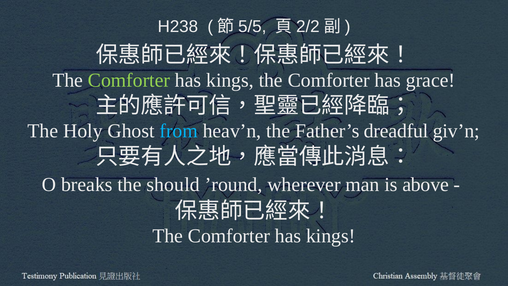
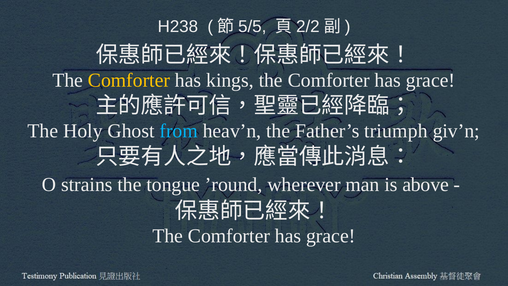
Comforter at (129, 80) colour: light green -> yellow
dreadful: dreadful -> triumph
breaks: breaks -> strains
should: should -> tongue
kings at (331, 236): kings -> grace
